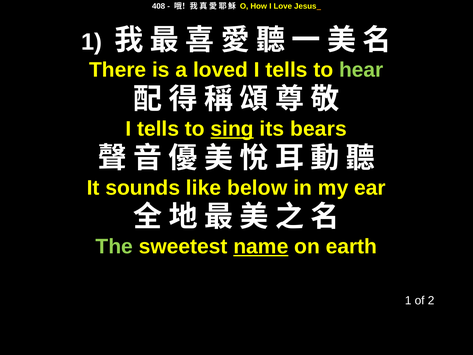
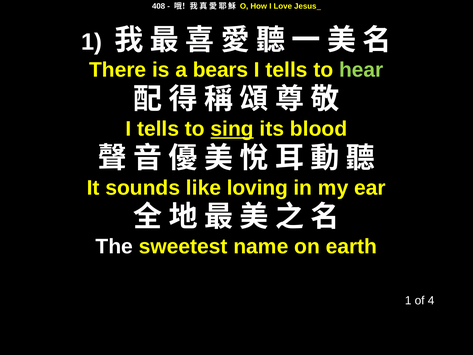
loved: loved -> bears
bears: bears -> blood
below: below -> loving
The colour: light green -> white
name underline: present -> none
2: 2 -> 4
